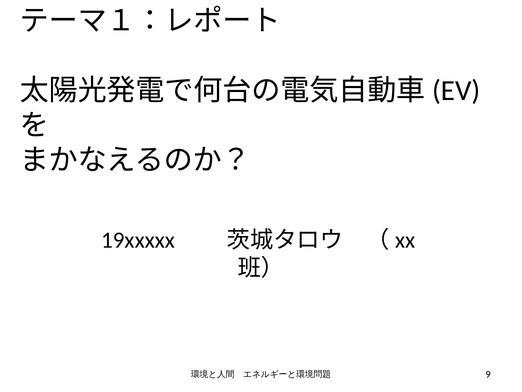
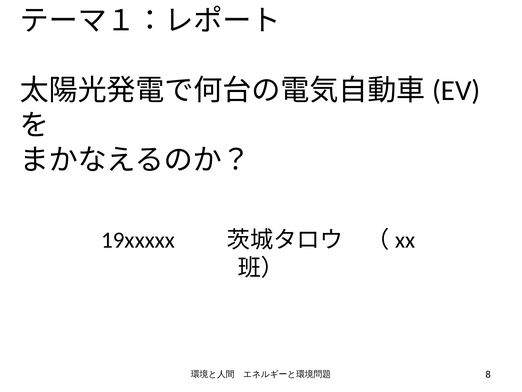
9: 9 -> 8
